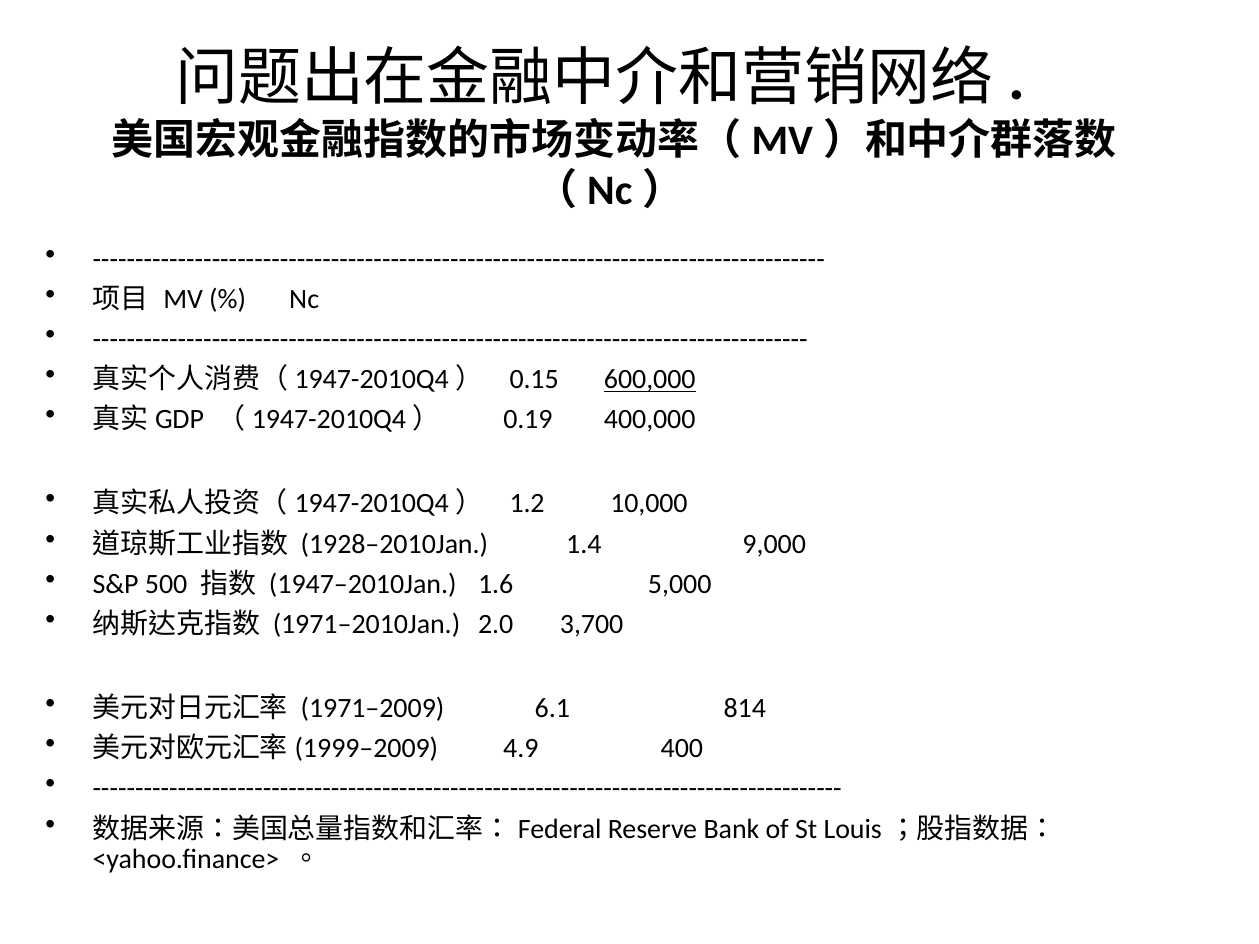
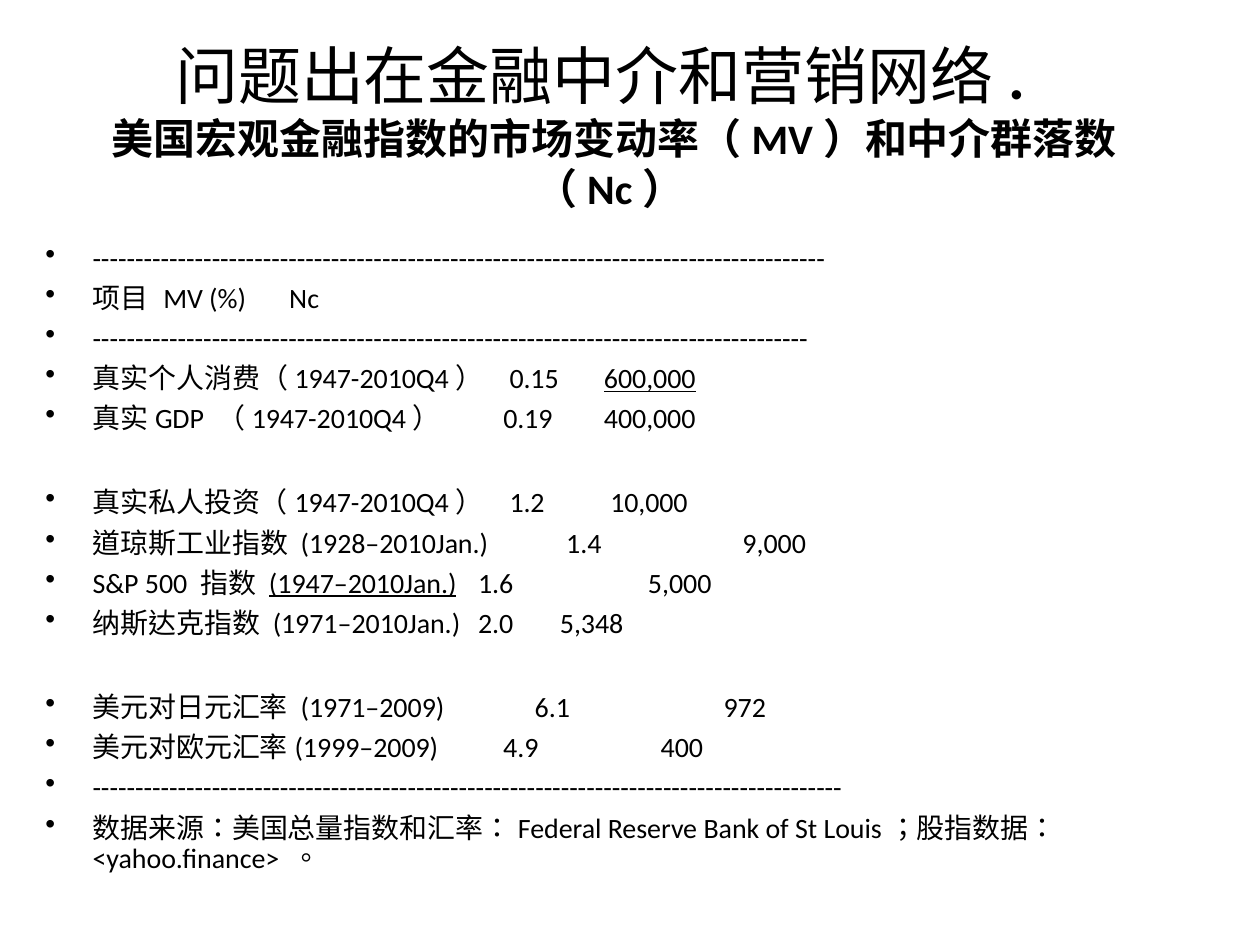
1947–2010Jan underline: none -> present
3,700: 3,700 -> 5,348
814: 814 -> 972
